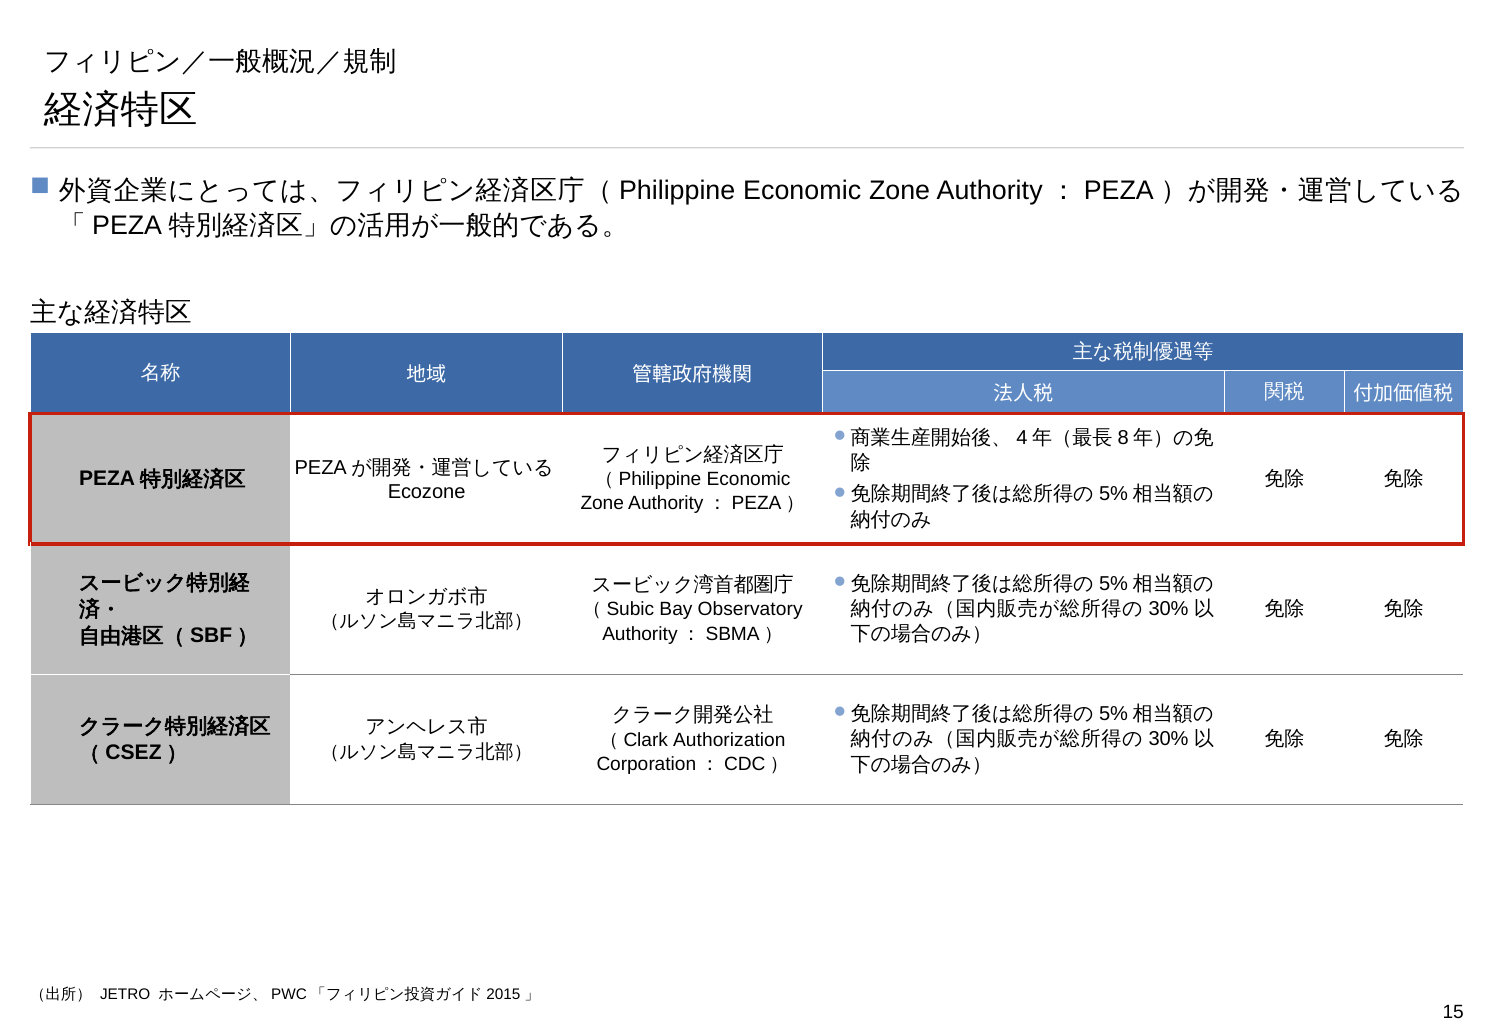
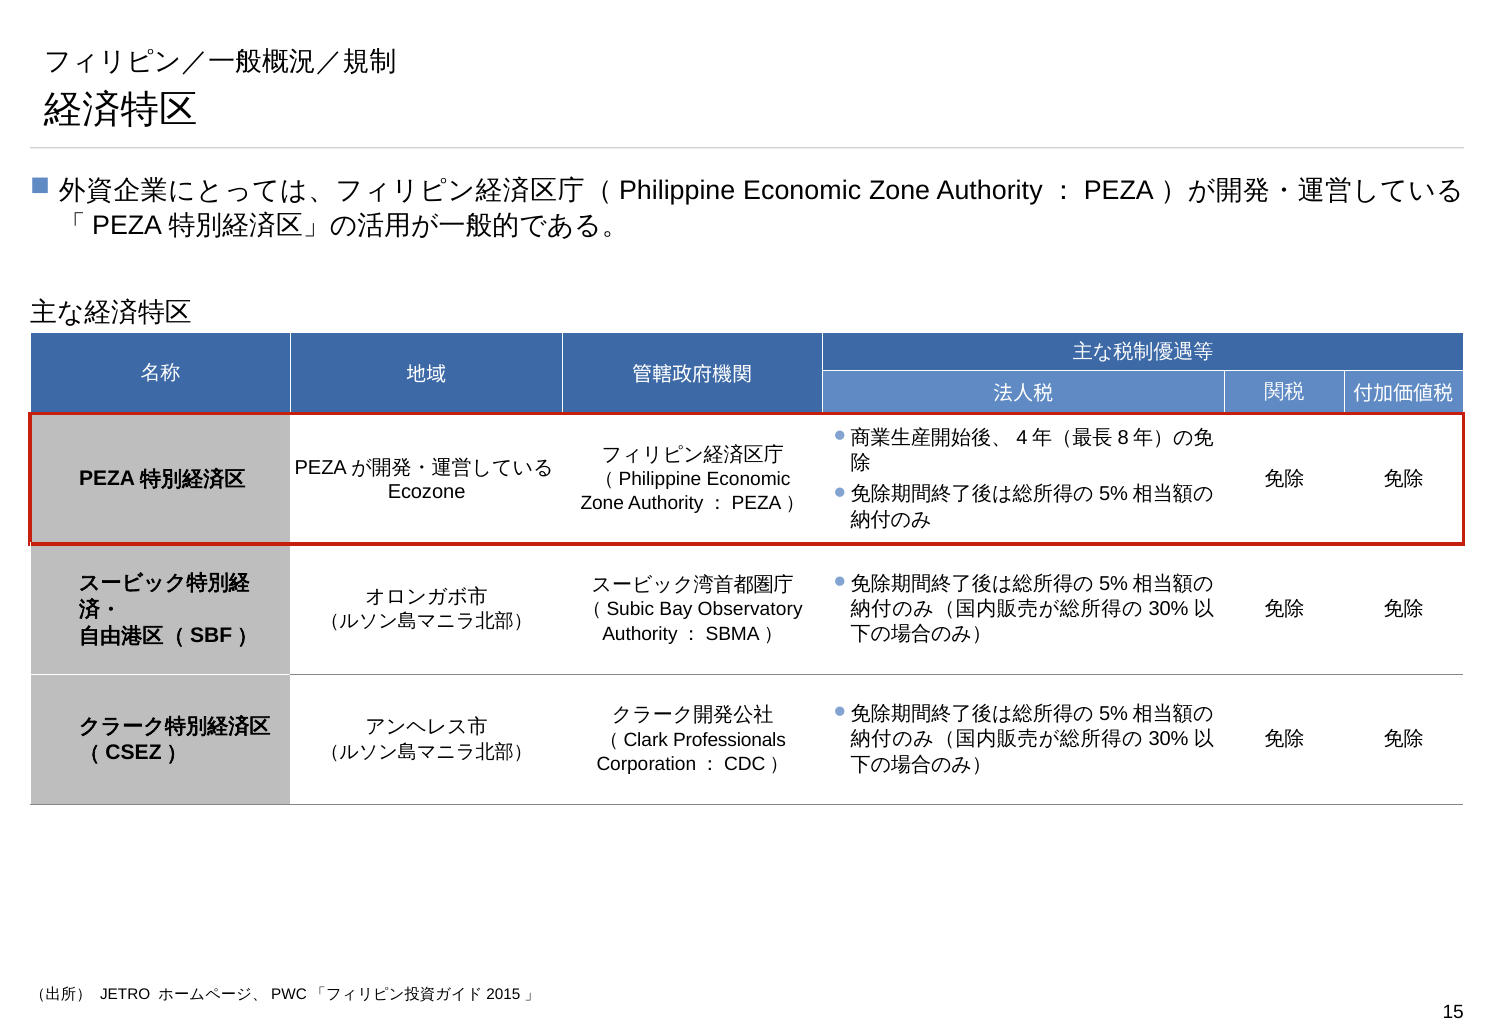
Authorization: Authorization -> Professionals
